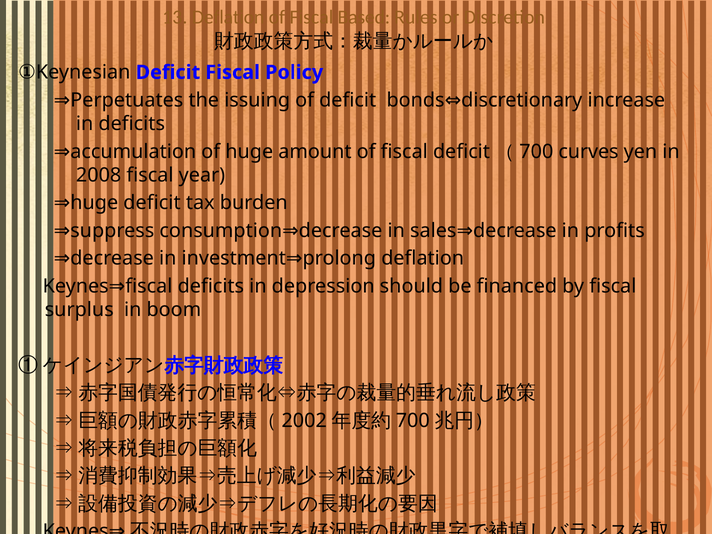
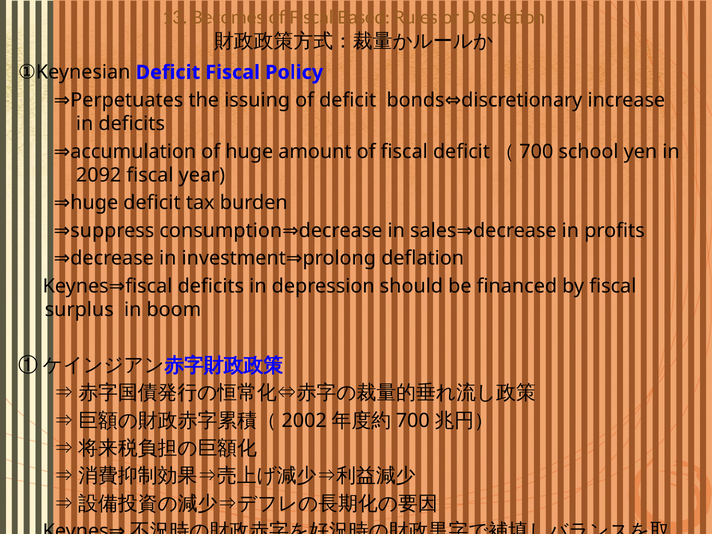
13 Deflation: Deflation -> Becomes
curves: curves -> school
2008: 2008 -> 2092
